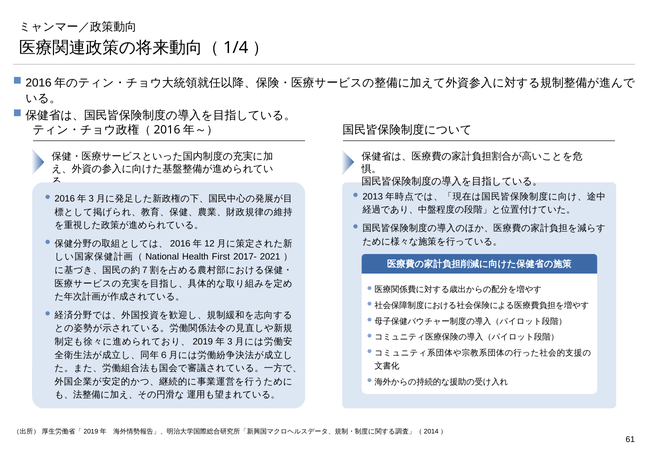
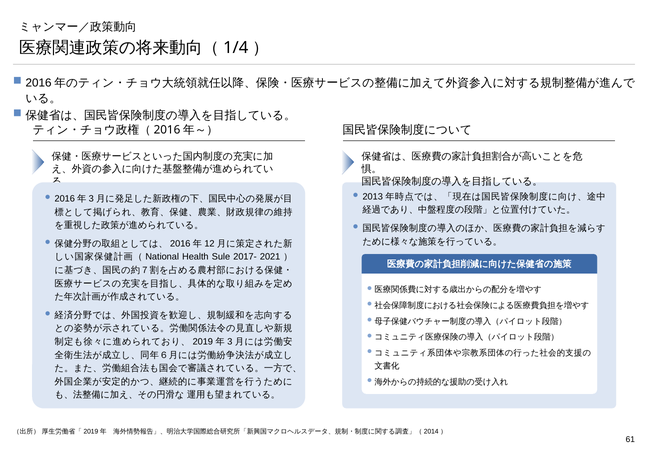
First: First -> Sule
